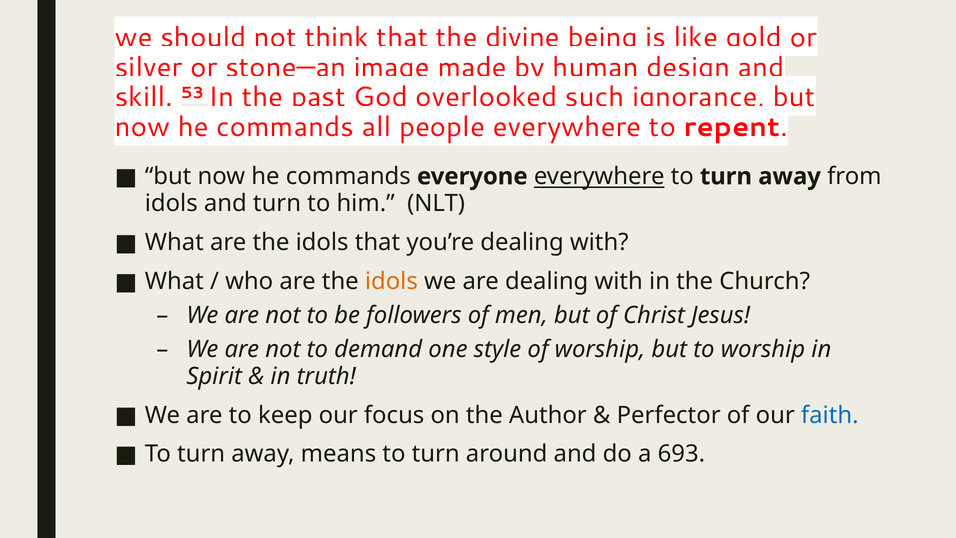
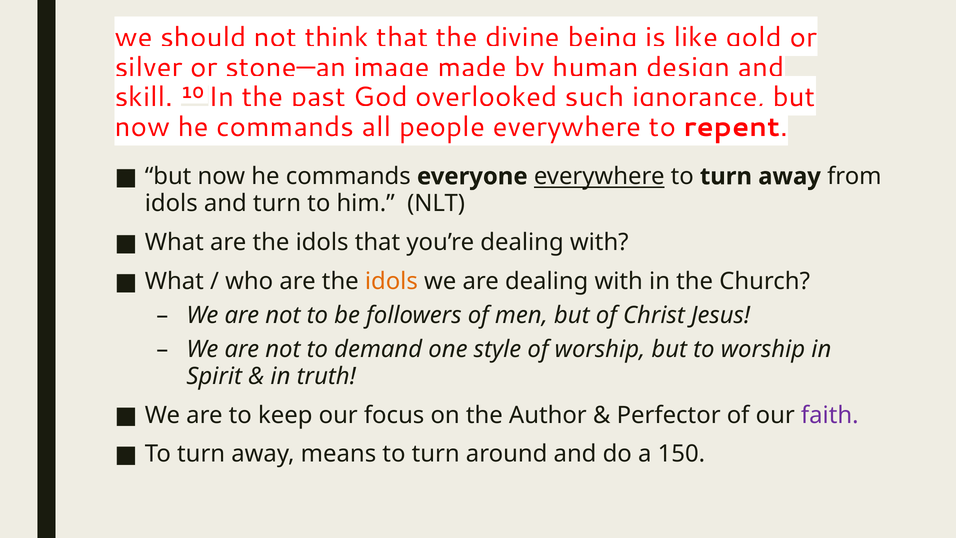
53: 53 -> 10
faith colour: blue -> purple
693: 693 -> 150
